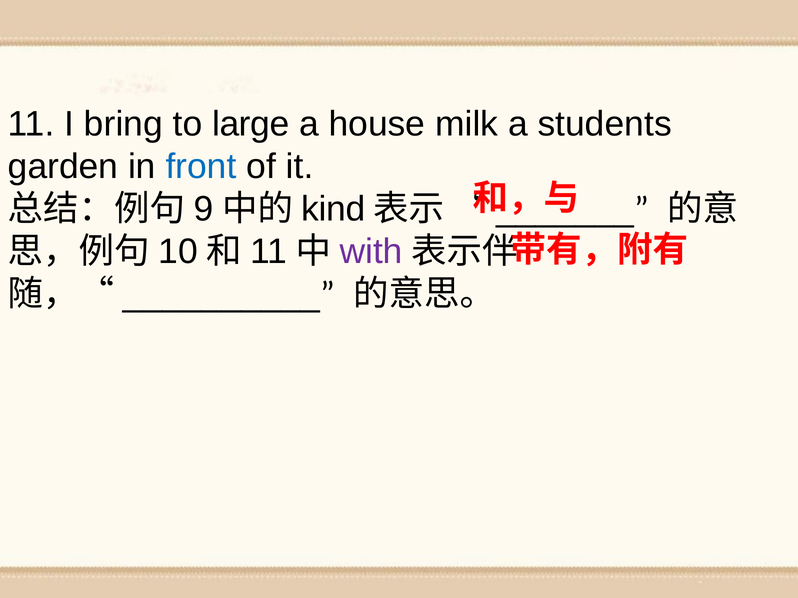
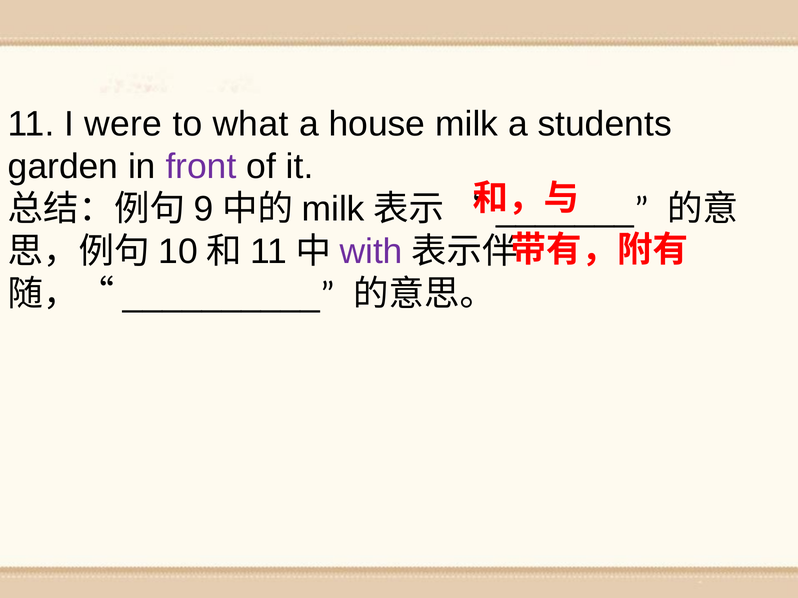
bring: bring -> were
large: large -> what
front colour: blue -> purple
kind at (333, 209): kind -> milk
